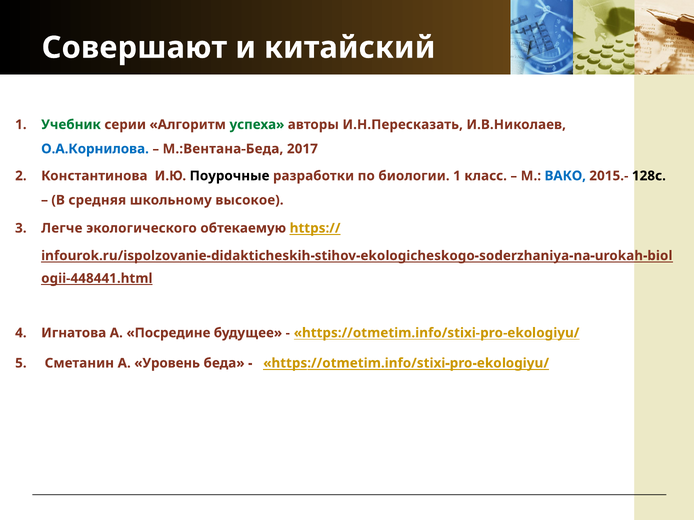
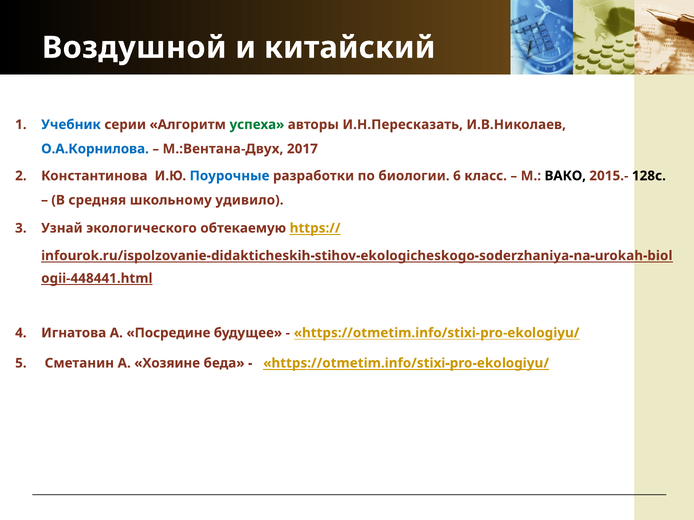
Совершают: Совершают -> Воздушной
Учебник colour: green -> blue
М.:Вентана-Беда: М.:Вентана-Беда -> М.:Вентана-Двух
Поурочные colour: black -> blue
биологии 1: 1 -> 6
ВАКО colour: blue -> black
высокое: высокое -> удивило
Легче: Легче -> Узнай
Уровень: Уровень -> Хозяине
